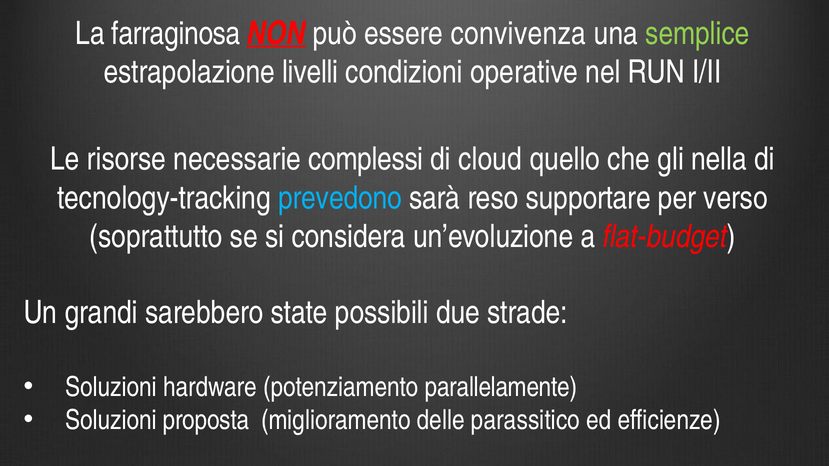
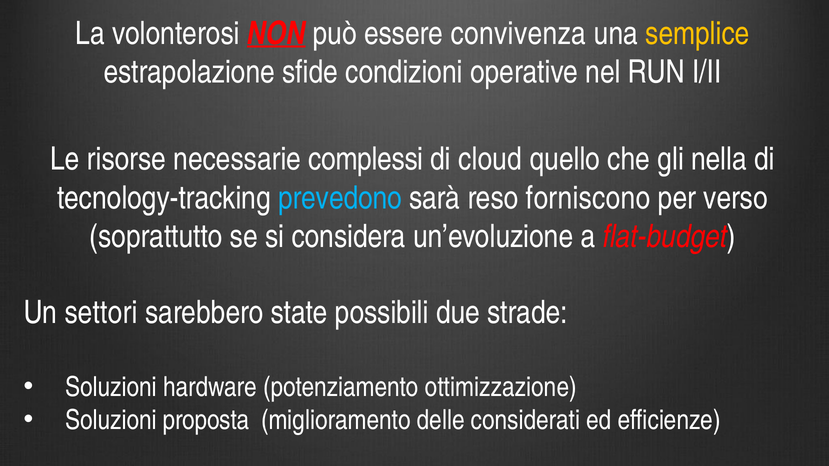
farraginosa: farraginosa -> volonterosi
semplice colour: light green -> yellow
livelli: livelli -> sfide
supportare: supportare -> forniscono
grandi: grandi -> settori
parallelamente: parallelamente -> ottimizzazione
parassitico: parassitico -> considerati
